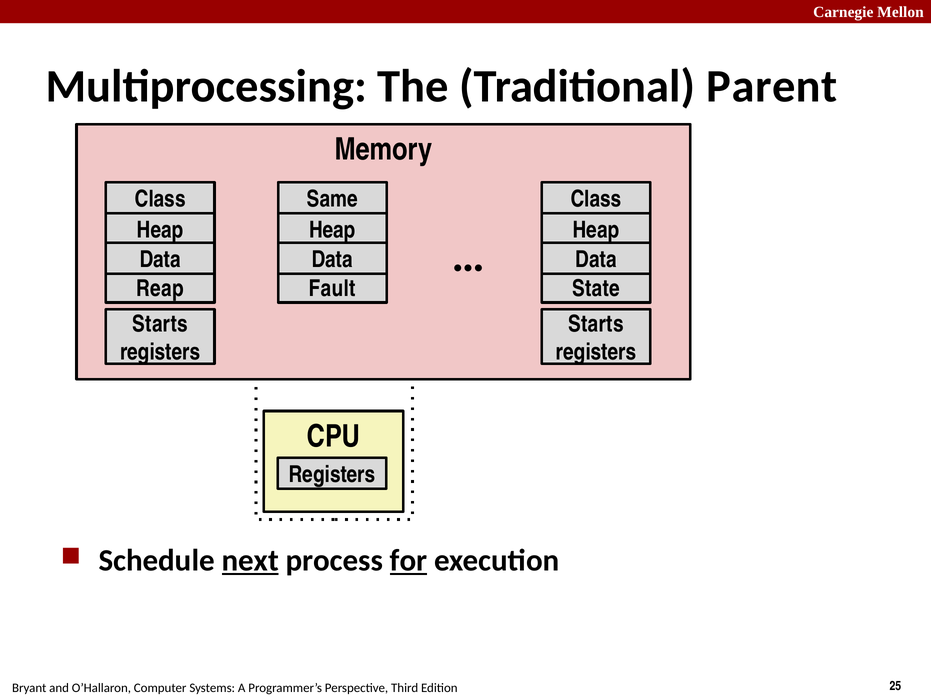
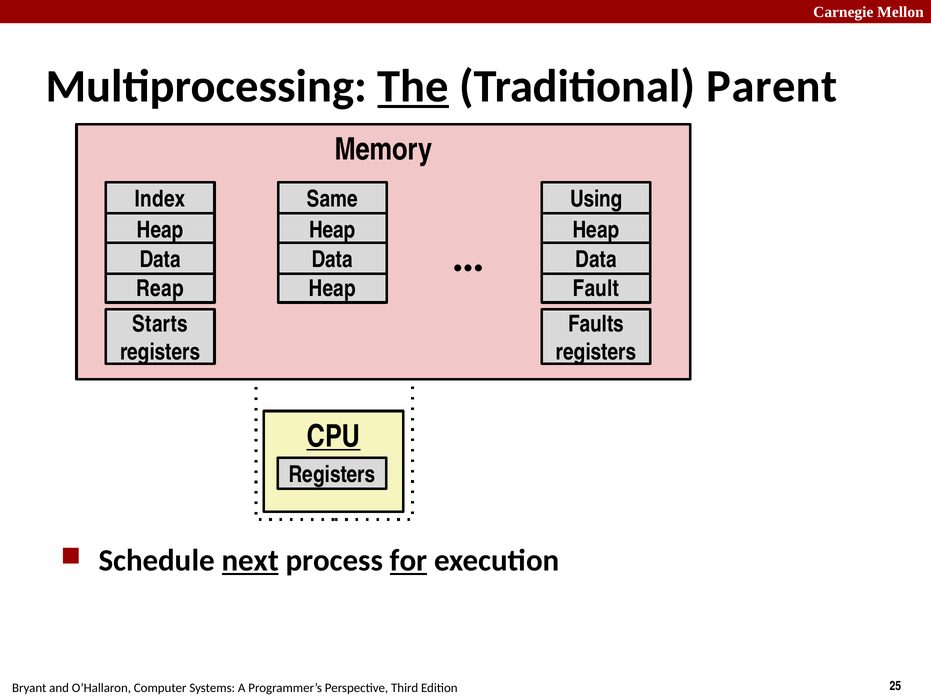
The underline: none -> present
Class at (160, 199): Class -> Index
Class at (596, 199): Class -> Using
Fault at (332, 289): Fault -> Heap
State: State -> Fault
Starts at (596, 324): Starts -> Faults
CPU underline: none -> present
